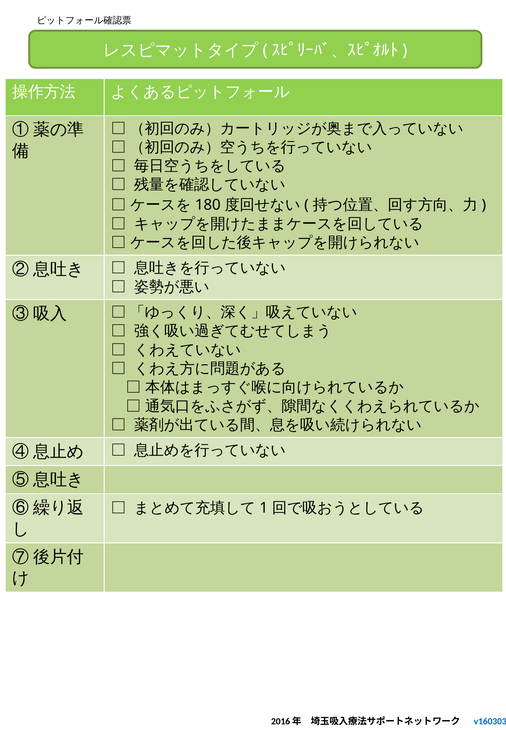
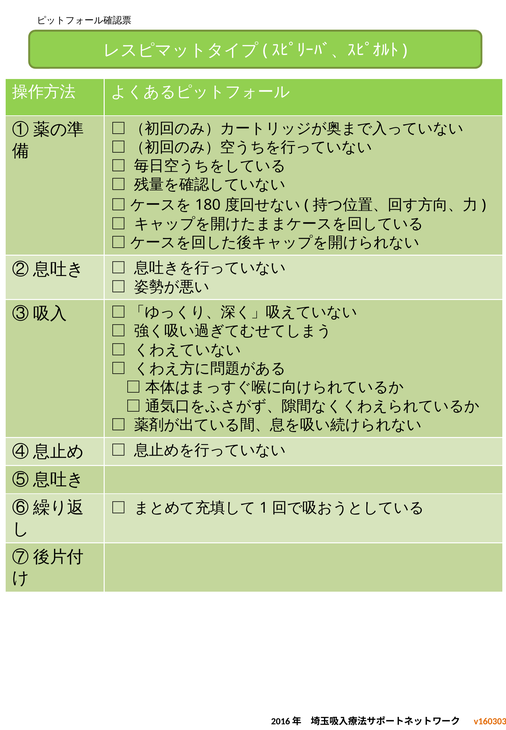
v160303 colour: blue -> orange
